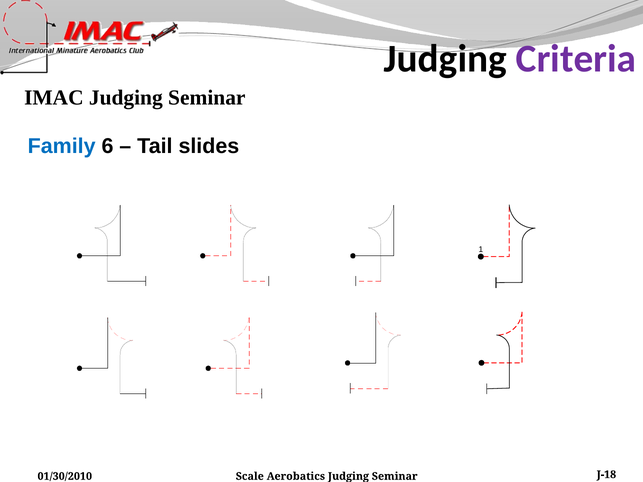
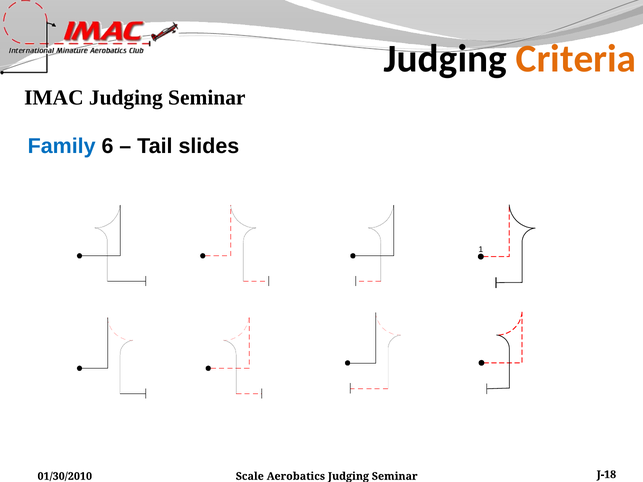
Criteria colour: purple -> orange
